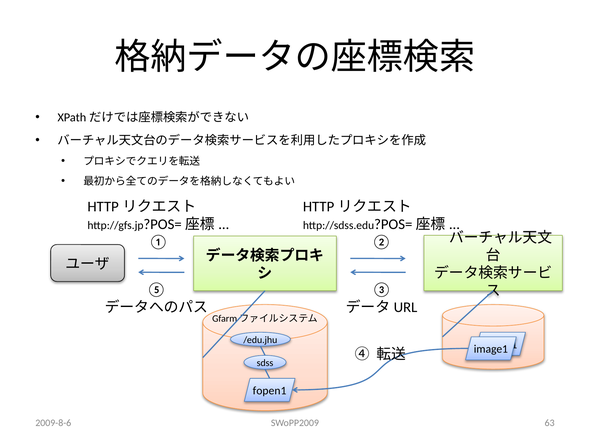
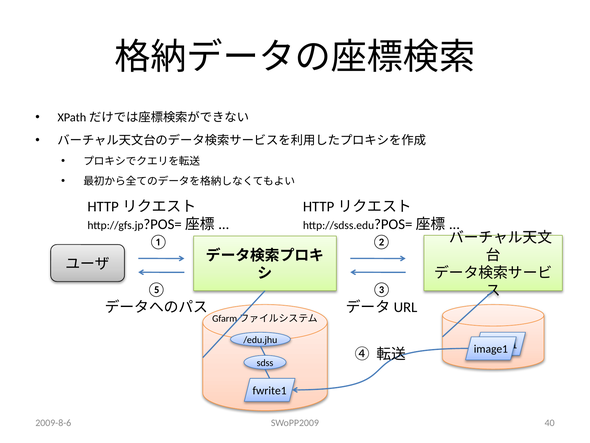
fopen1: fopen1 -> fwrite1
63: 63 -> 40
